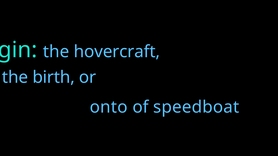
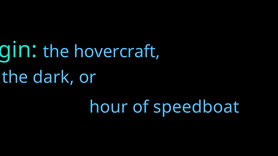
birth: birth -> dark
onto: onto -> hour
